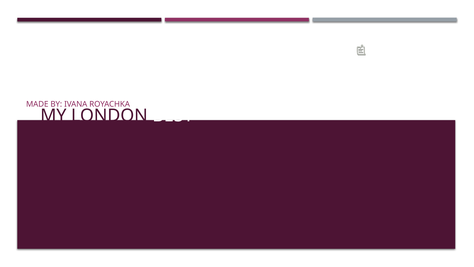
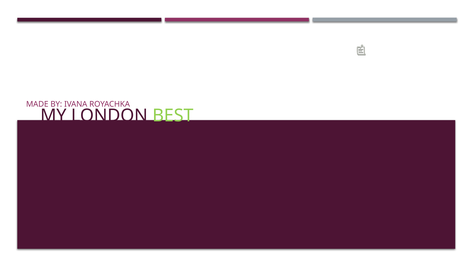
BEST colour: white -> light green
